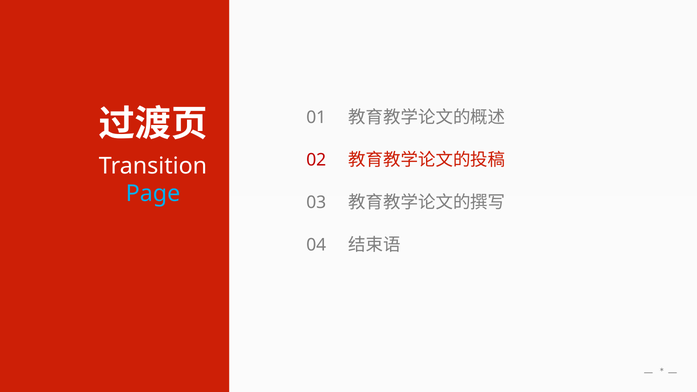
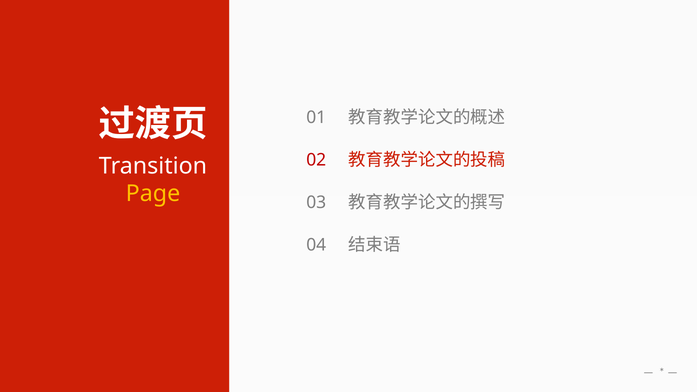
Page colour: light blue -> yellow
